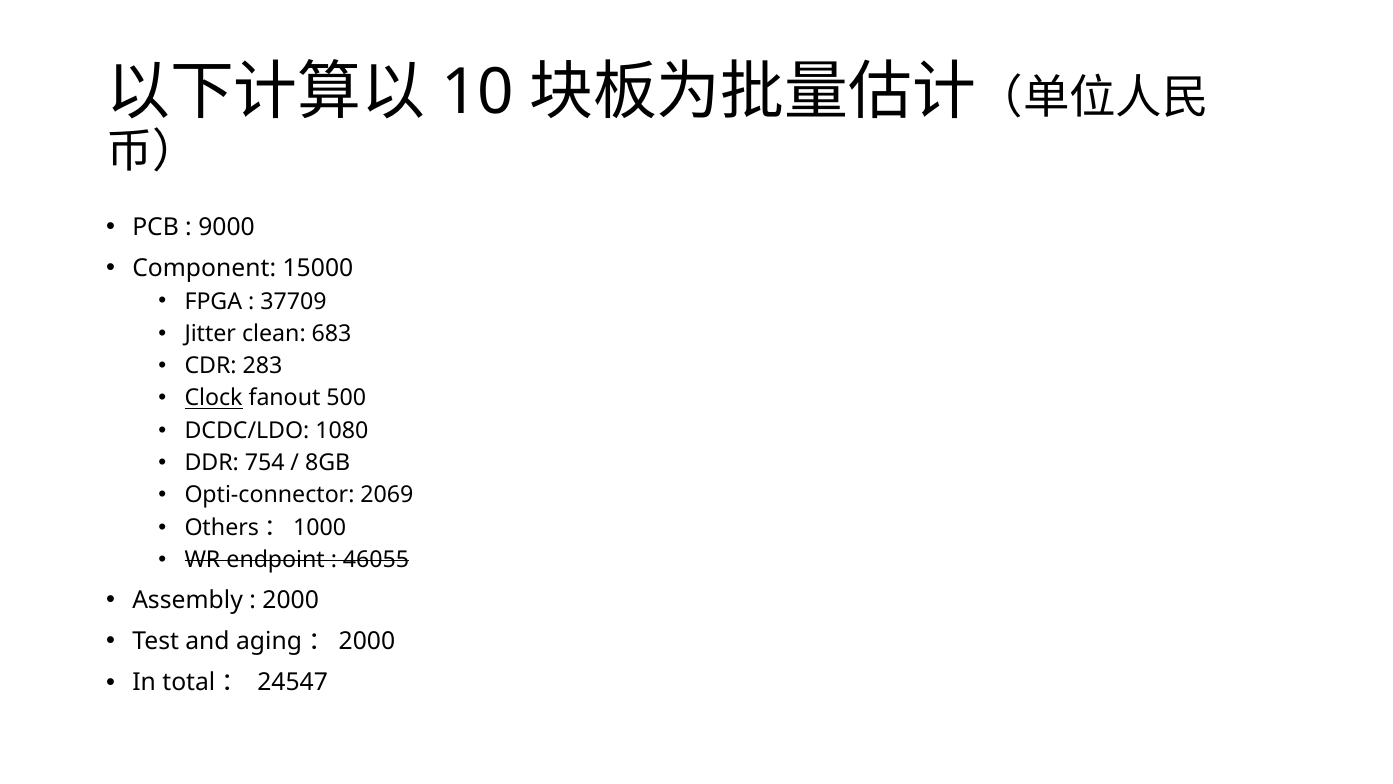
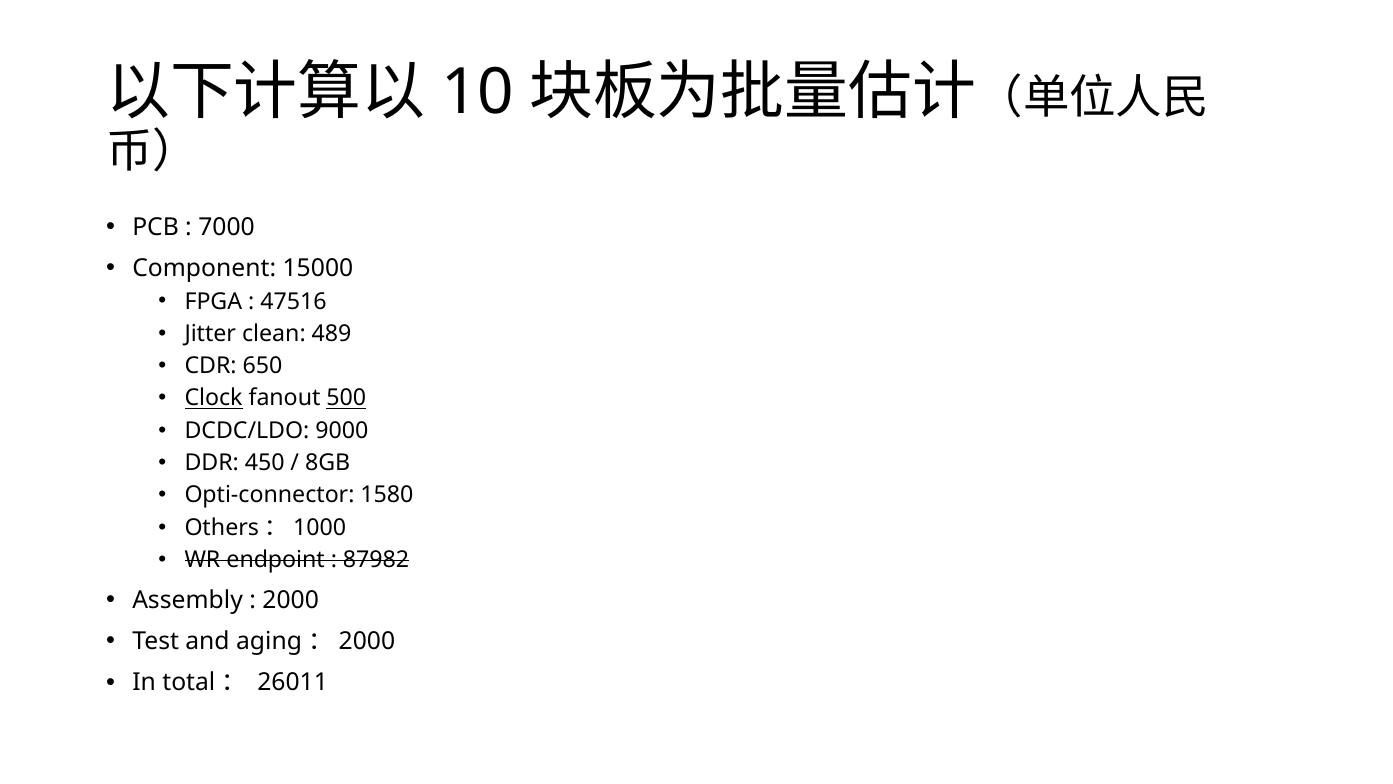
9000: 9000 -> 7000
37709: 37709 -> 47516
683: 683 -> 489
283: 283 -> 650
500 underline: none -> present
1080: 1080 -> 9000
754: 754 -> 450
2069: 2069 -> 1580
46055: 46055 -> 87982
24547: 24547 -> 26011
